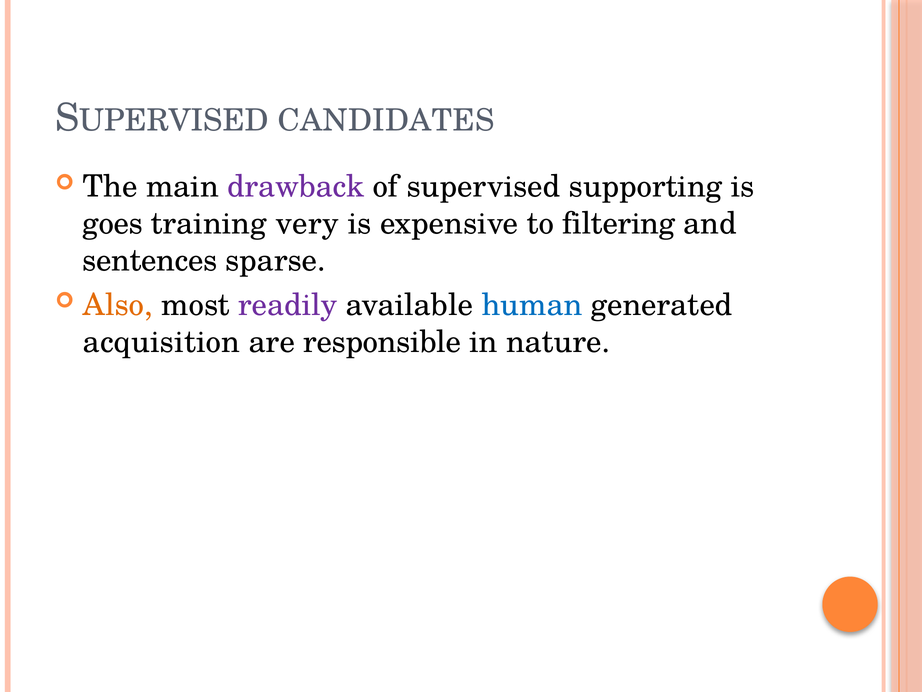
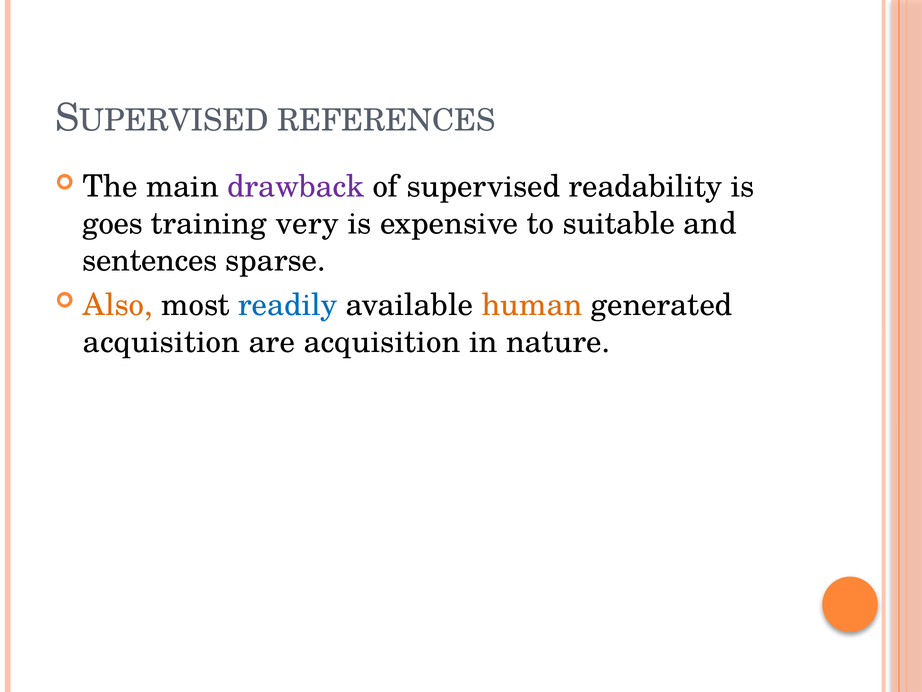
CANDIDATES: CANDIDATES -> REFERENCES
supporting: supporting -> readability
filtering: filtering -> suitable
readily colour: purple -> blue
human colour: blue -> orange
are responsible: responsible -> acquisition
